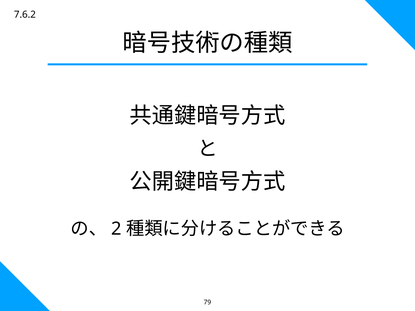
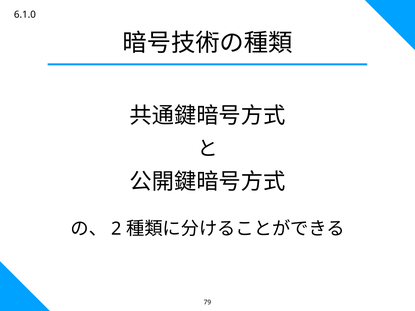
7.6.2: 7.6.2 -> 6.1.0
